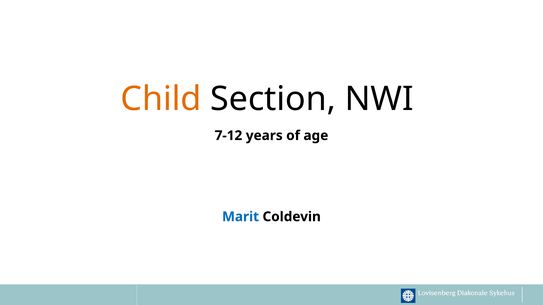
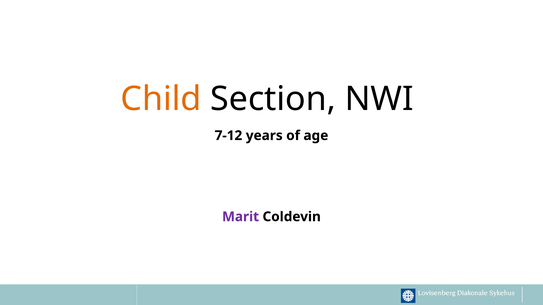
Marit colour: blue -> purple
